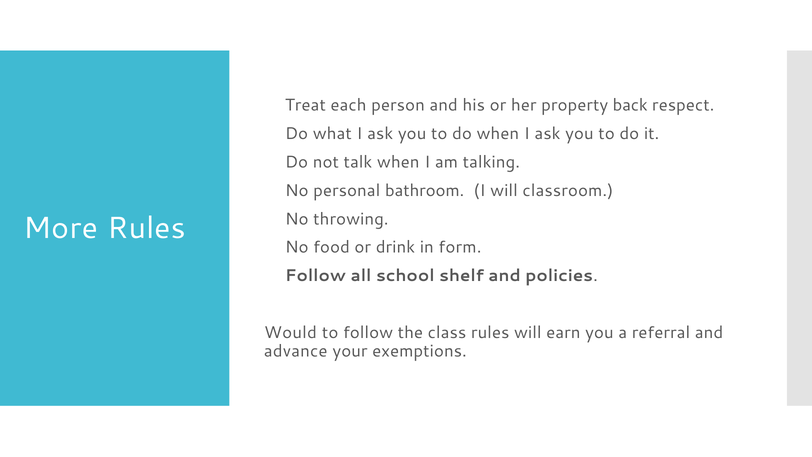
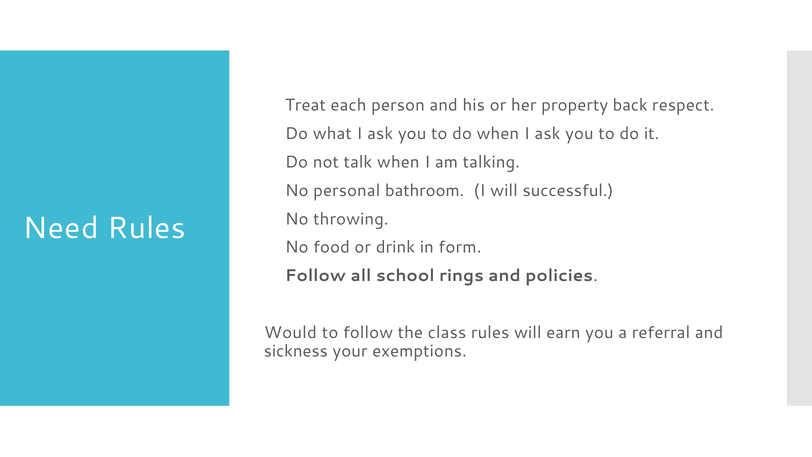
classroom: classroom -> successful
More: More -> Need
shelf: shelf -> rings
advance: advance -> sickness
